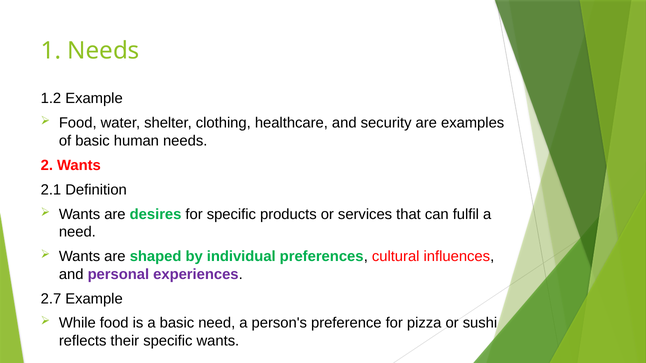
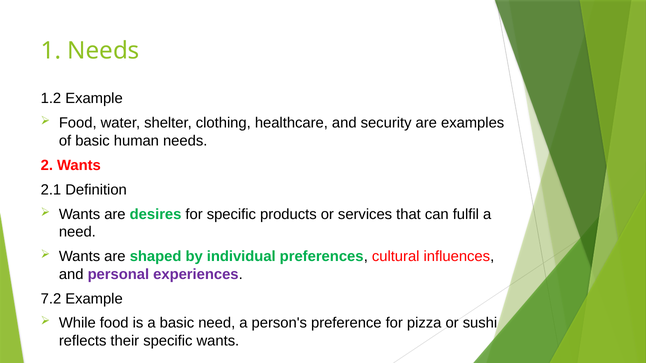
2.7: 2.7 -> 7.2
